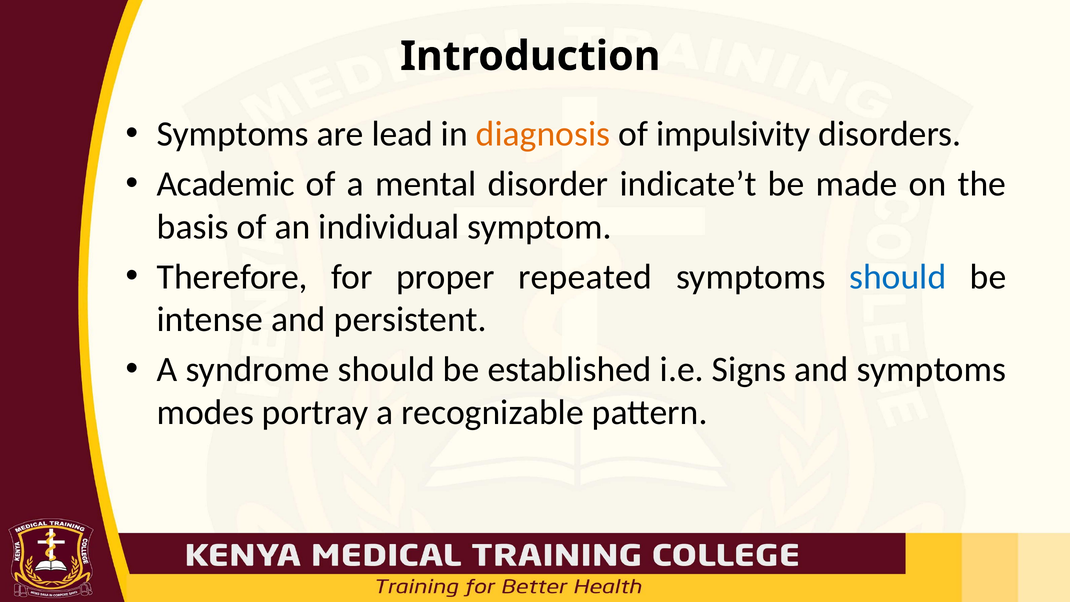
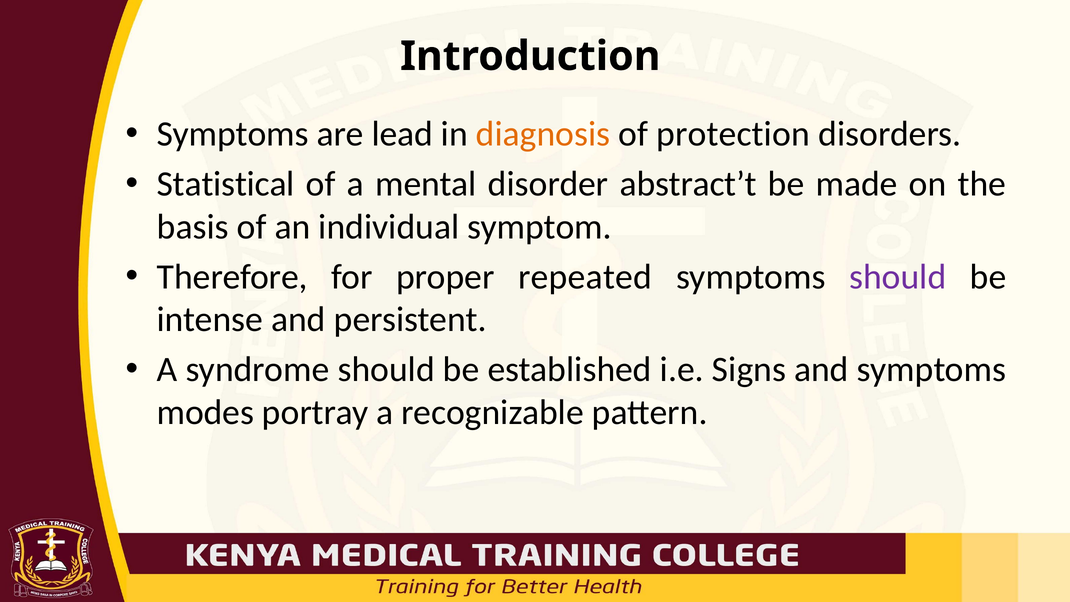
impulsivity: impulsivity -> protection
Academic: Academic -> Statistical
indicate’t: indicate’t -> abstract’t
should at (898, 277) colour: blue -> purple
